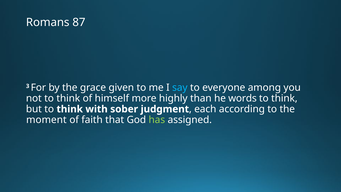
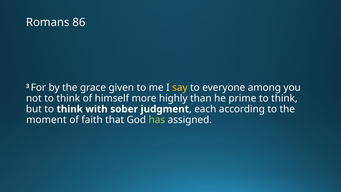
87: 87 -> 86
say colour: light blue -> yellow
words: words -> prime
